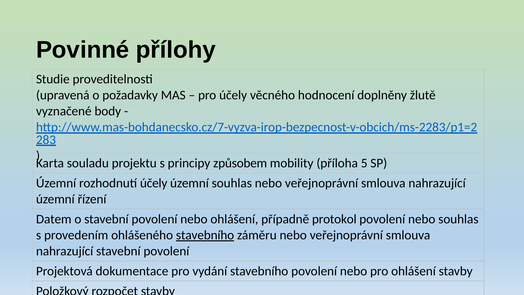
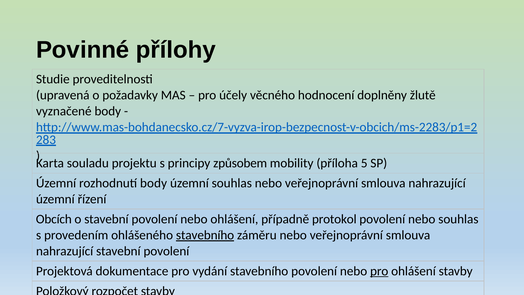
rozhodnutí účely: účely -> body
Datem: Datem -> Obcích
pro at (379, 271) underline: none -> present
